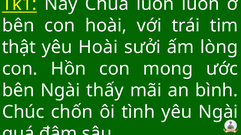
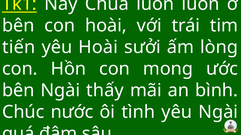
thật: thật -> tiến
chốn: chốn -> nước
